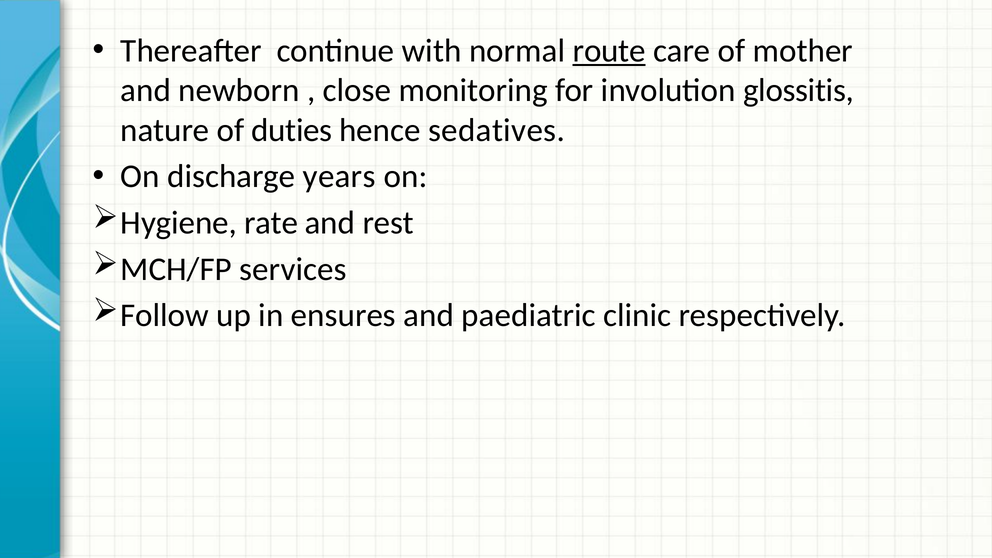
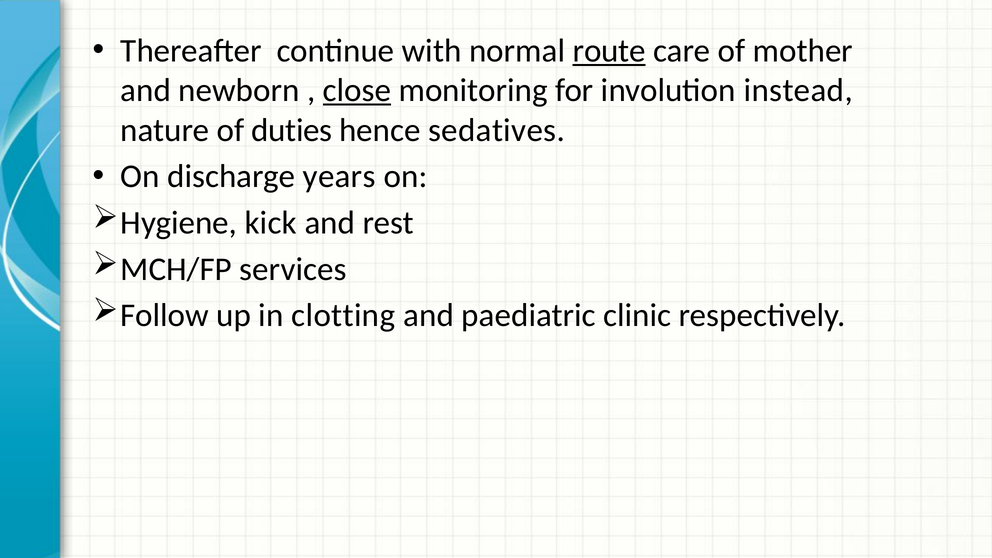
close underline: none -> present
glossitis: glossitis -> instead
rate: rate -> kick
ensures: ensures -> clotting
